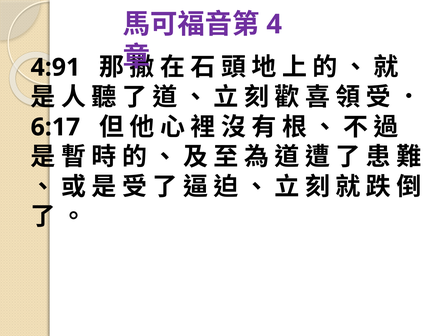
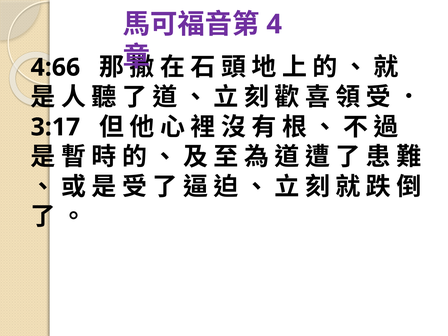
4:91: 4:91 -> 4:66
6:17: 6:17 -> 3:17
